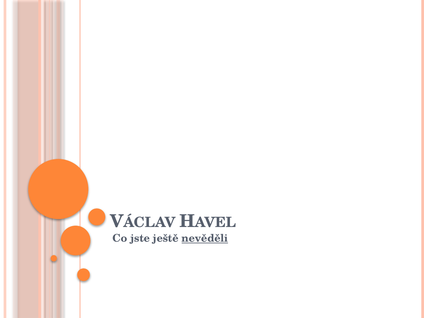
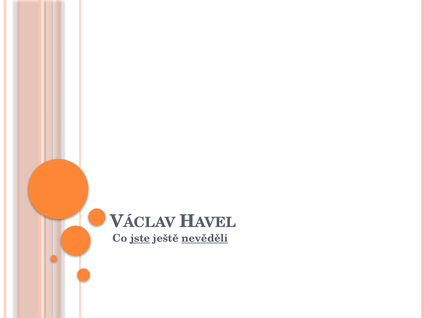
jste underline: none -> present
